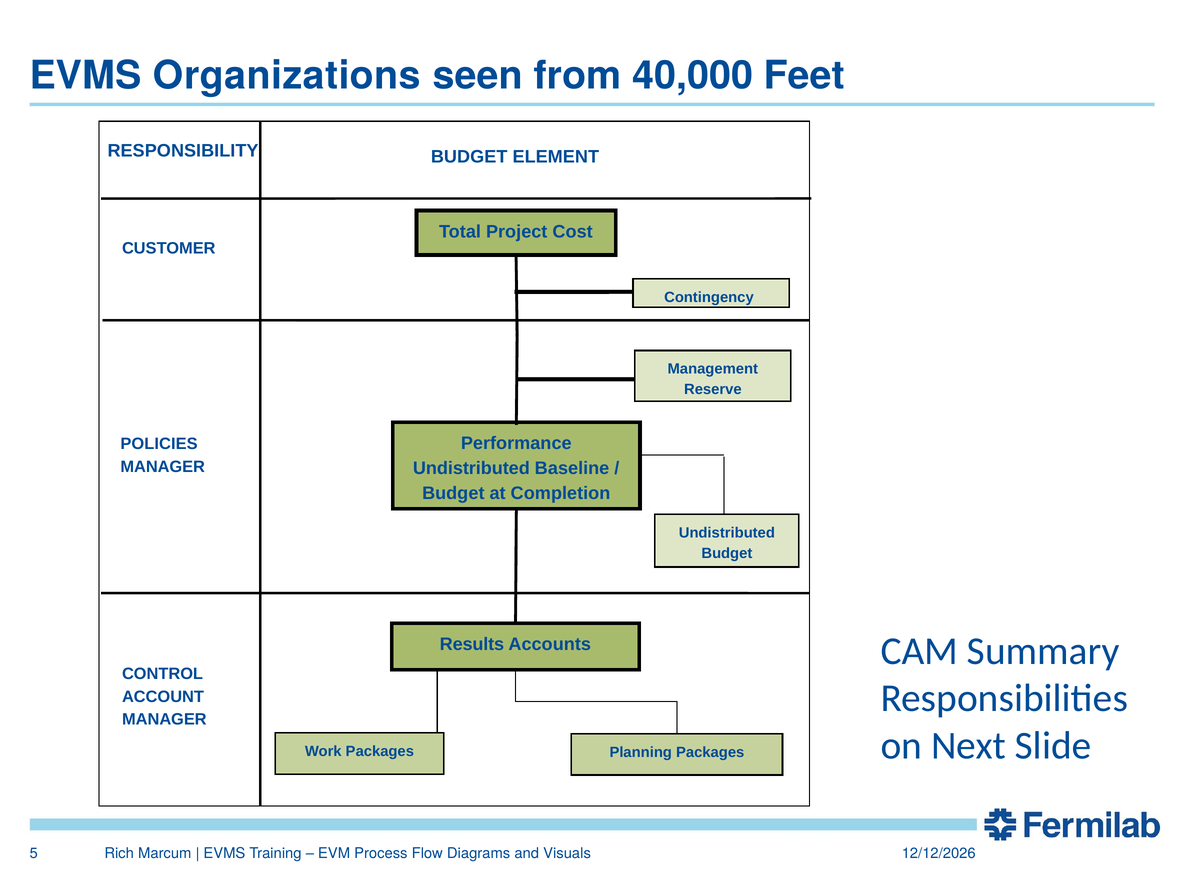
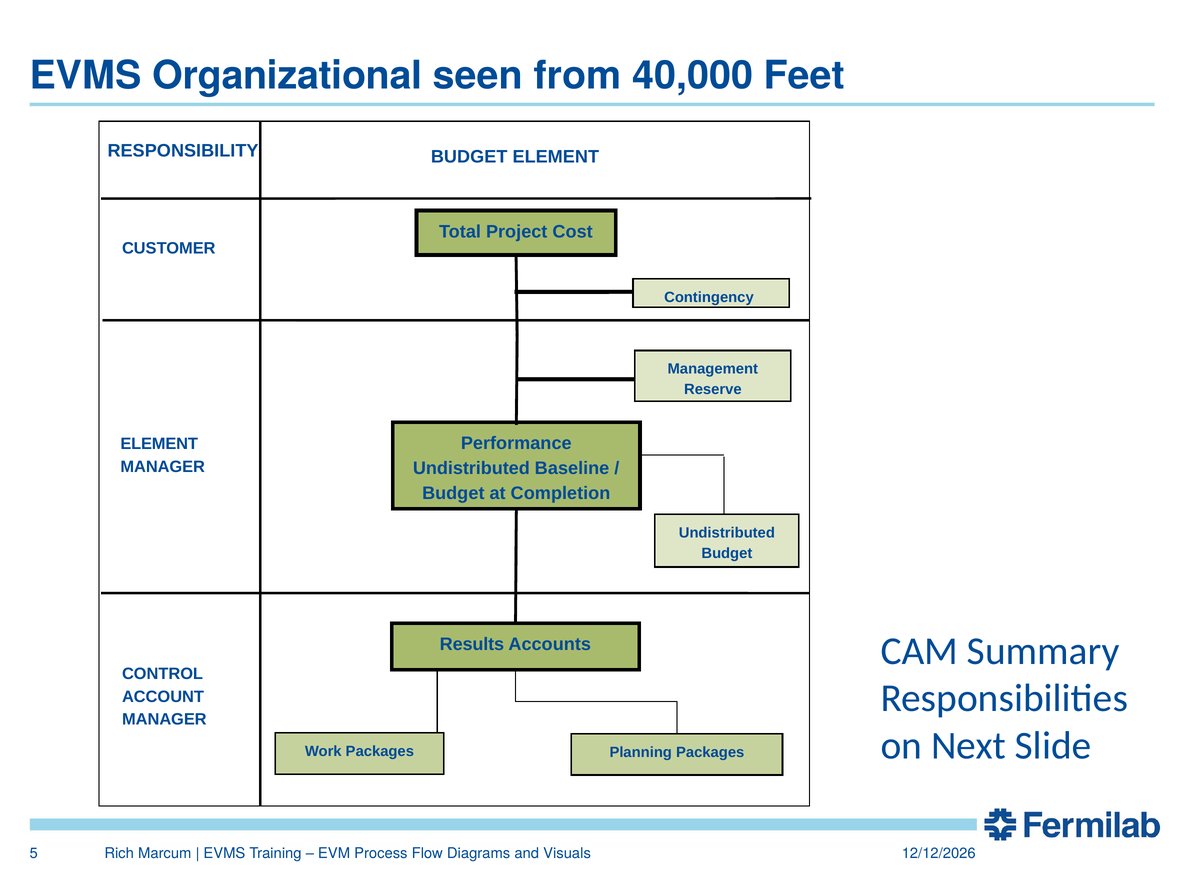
Organizations: Organizations -> Organizational
POLICIES at (159, 444): POLICIES -> ELEMENT
